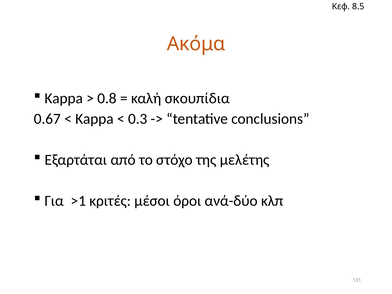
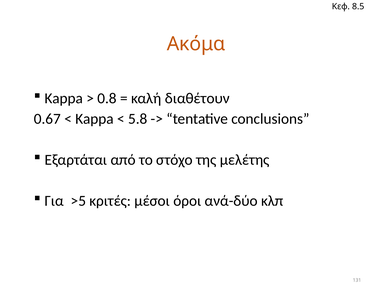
σκουπίδια: σκουπίδια -> διαθέτουν
0.3: 0.3 -> 5.8
>1: >1 -> >5
